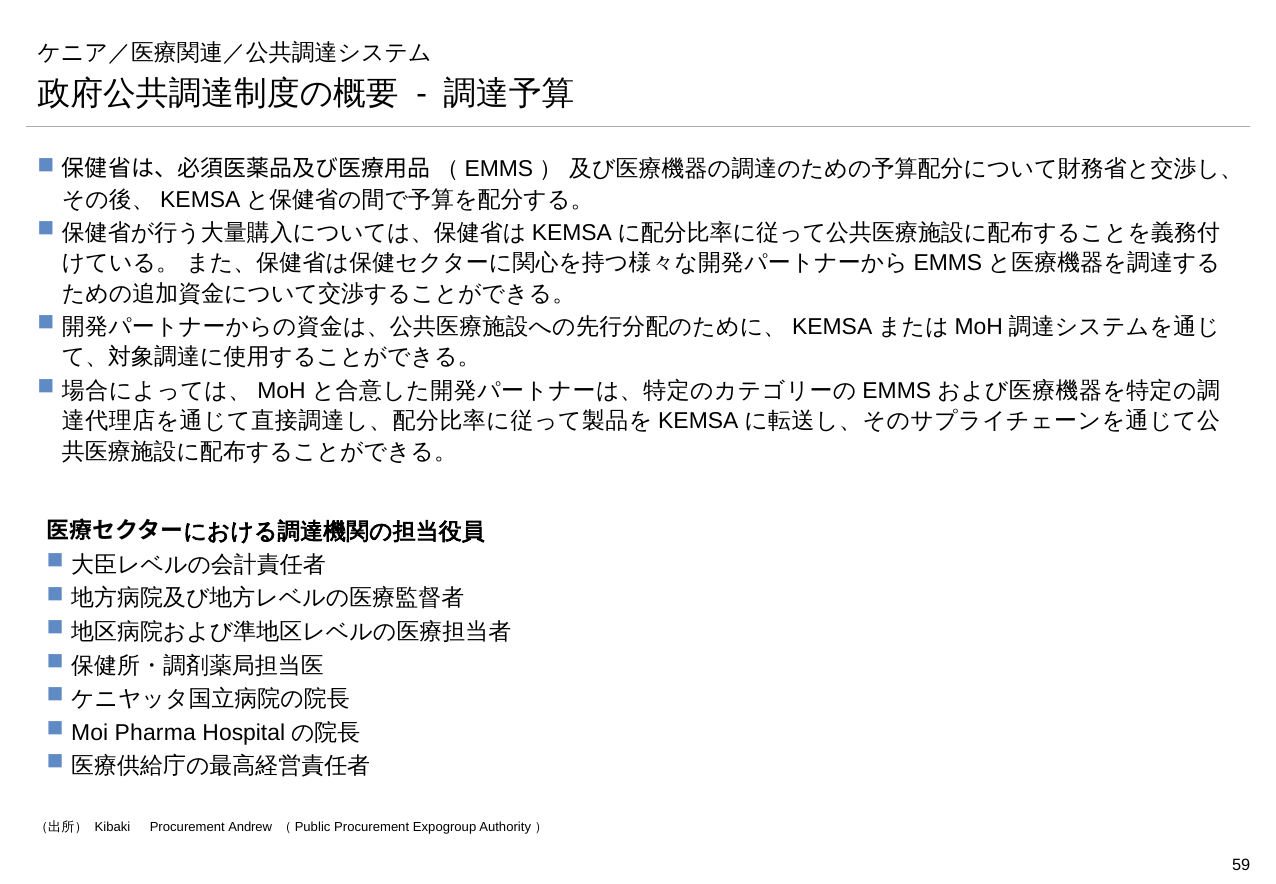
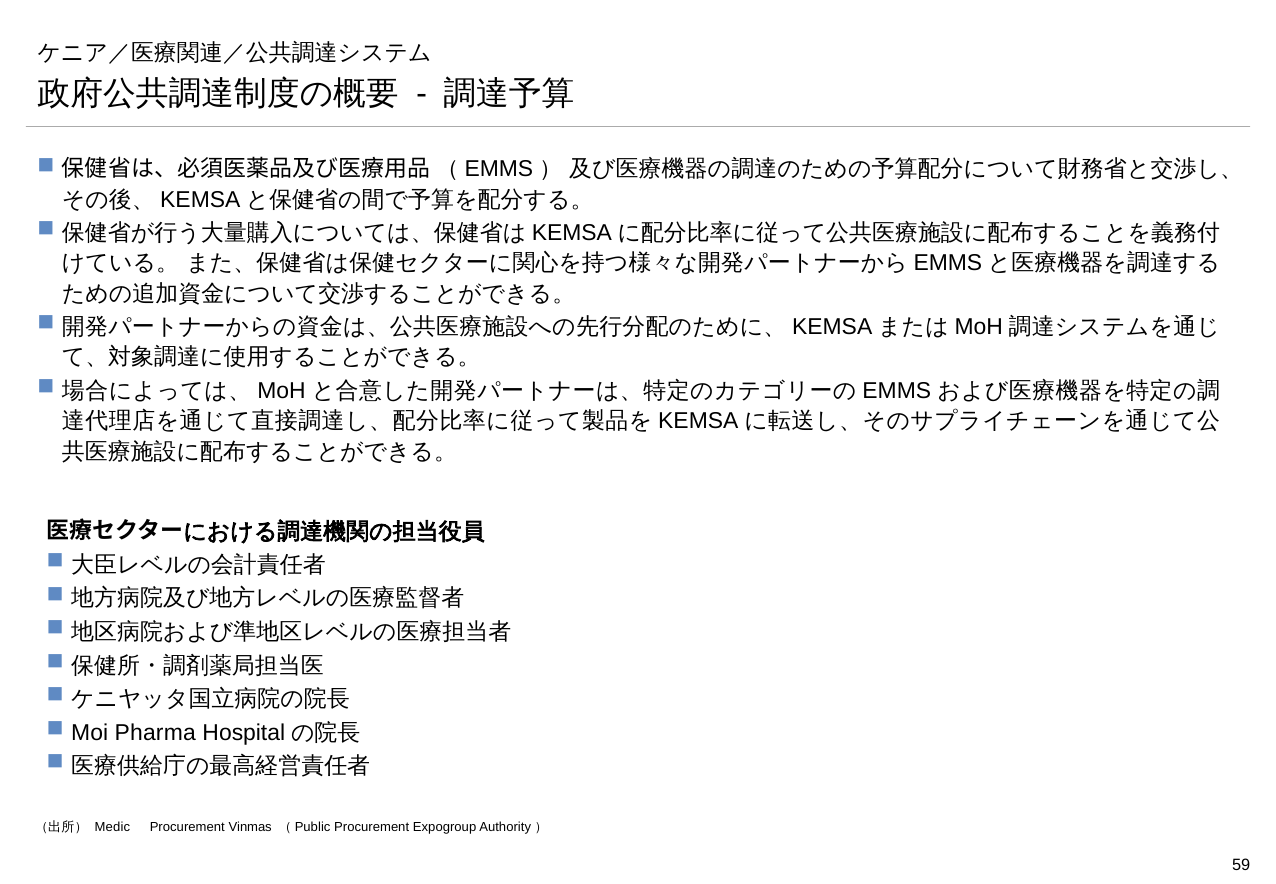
Kibaki: Kibaki -> Medic
Andrew: Andrew -> Vinmas
